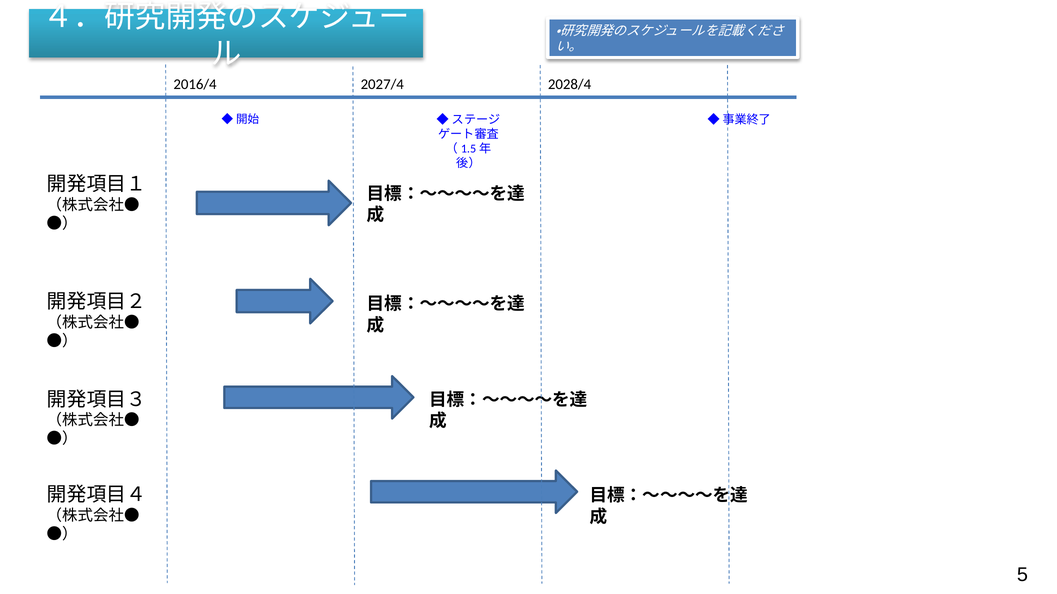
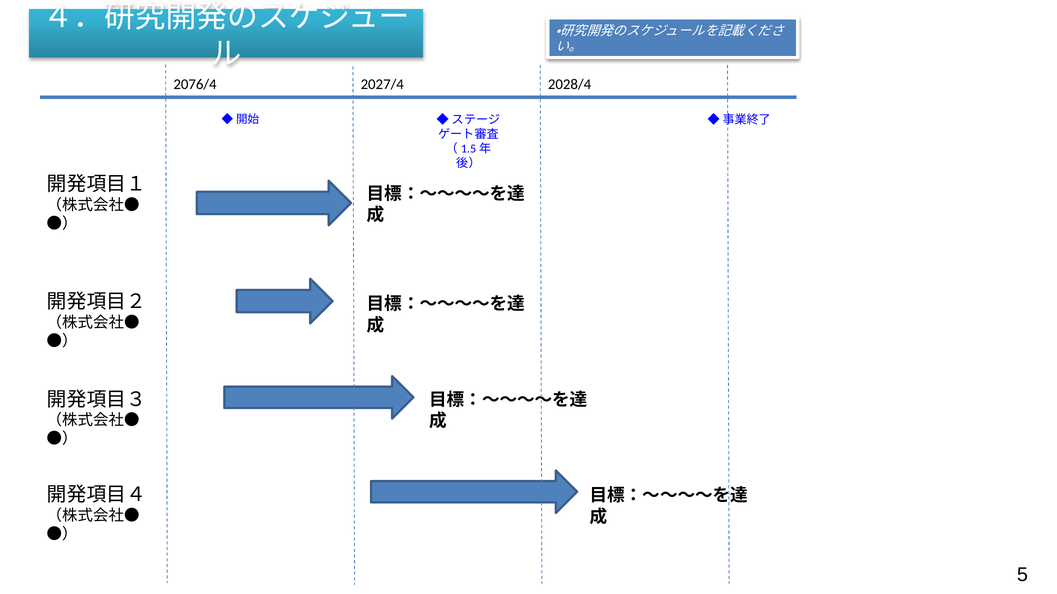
2016/4: 2016/4 -> 2076/4
